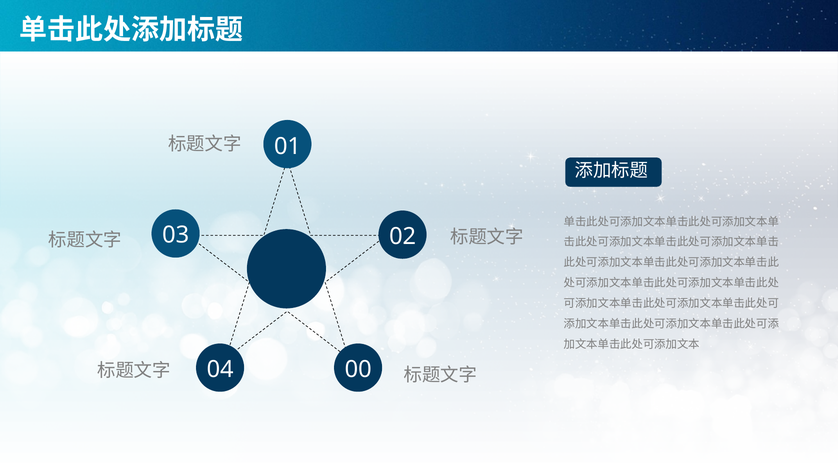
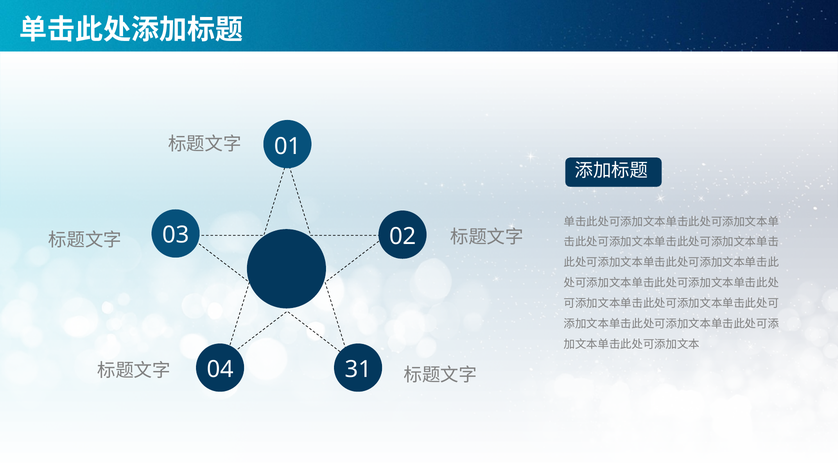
00: 00 -> 31
